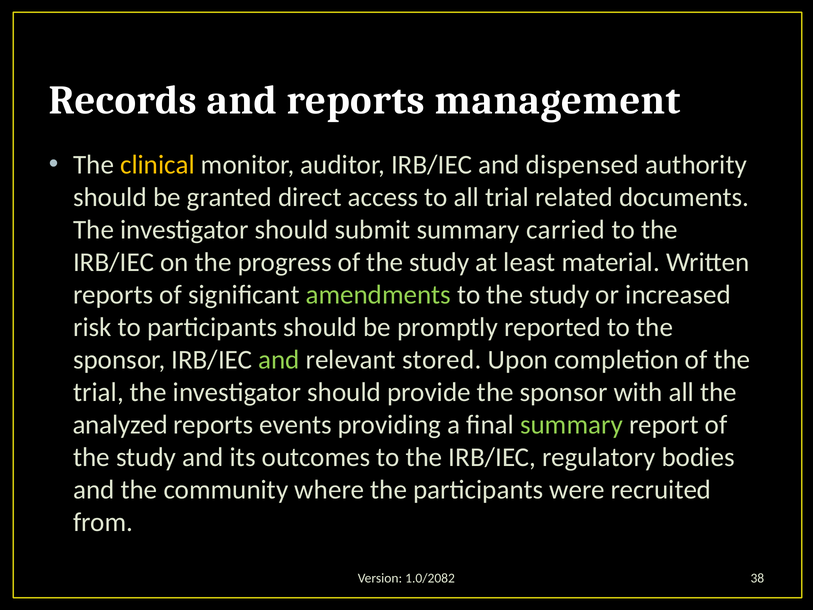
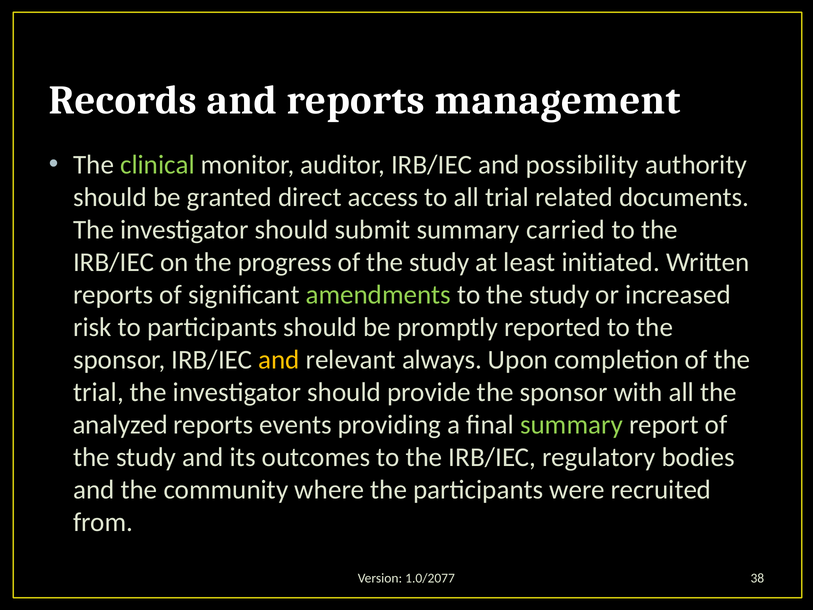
clinical colour: yellow -> light green
dispensed: dispensed -> possibility
material: material -> initiated
and at (279, 360) colour: light green -> yellow
stored: stored -> always
1.0/2082: 1.0/2082 -> 1.0/2077
